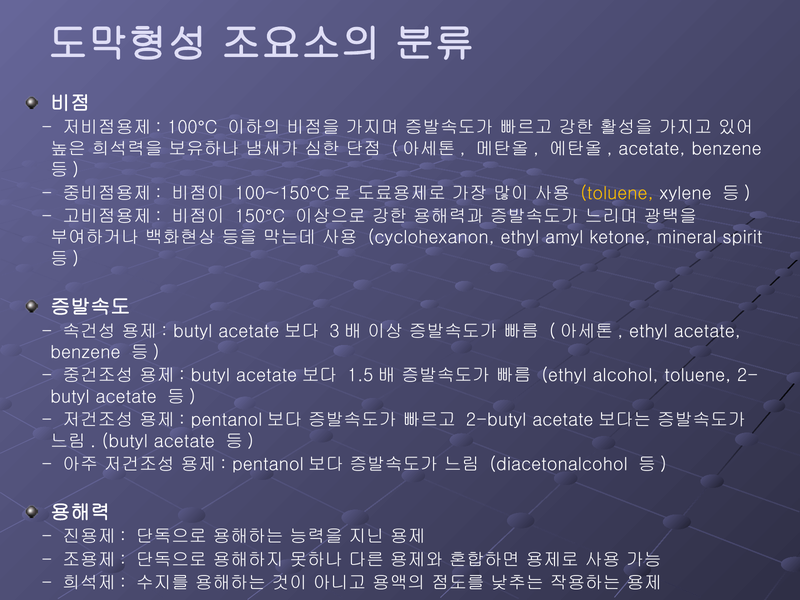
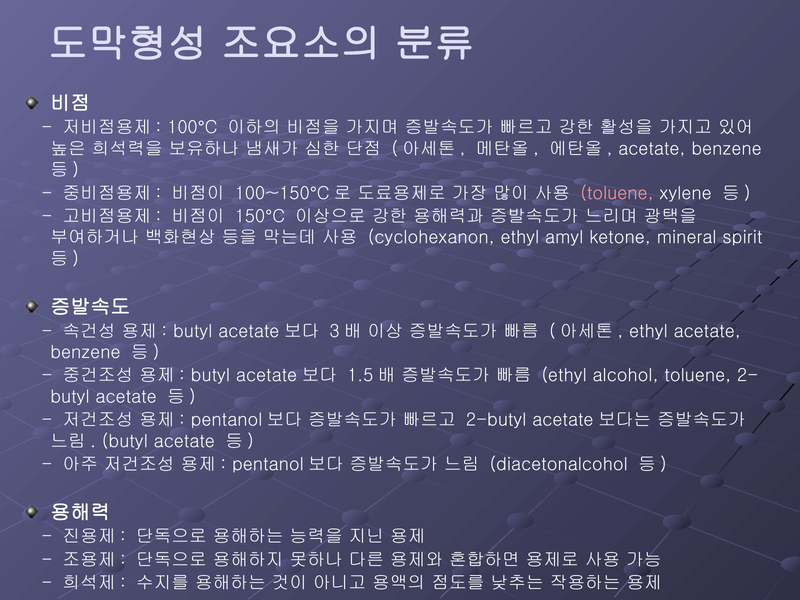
toluene at (617, 193) colour: yellow -> pink
